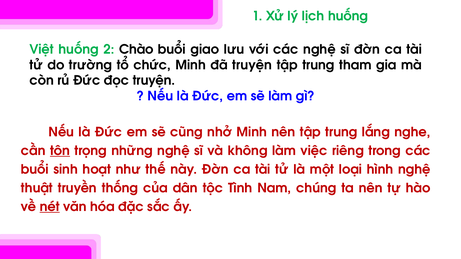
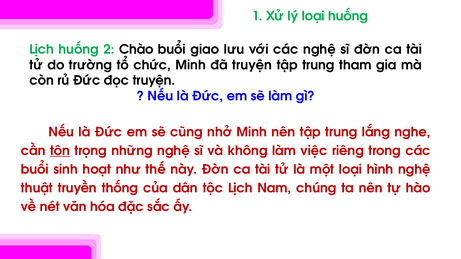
lý lịch: lịch -> loại
Việt at (42, 50): Việt -> Lịch
tộc Tình: Tình -> Lịch
nét underline: present -> none
